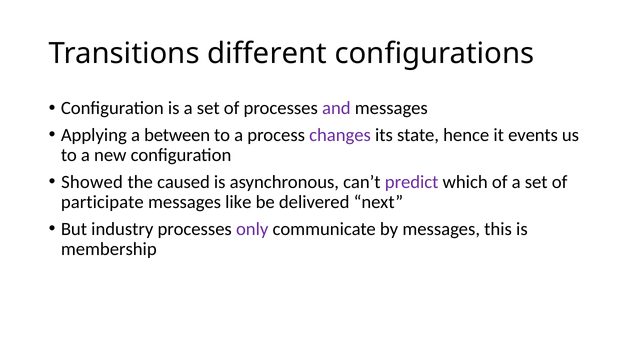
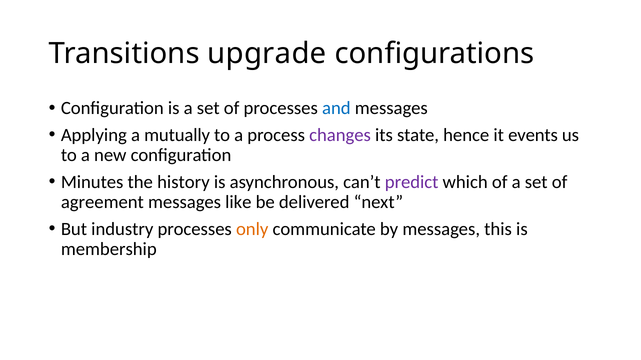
different: different -> upgrade
and colour: purple -> blue
between: between -> mutually
Showed: Showed -> Minutes
caused: caused -> history
participate: participate -> agreement
only colour: purple -> orange
